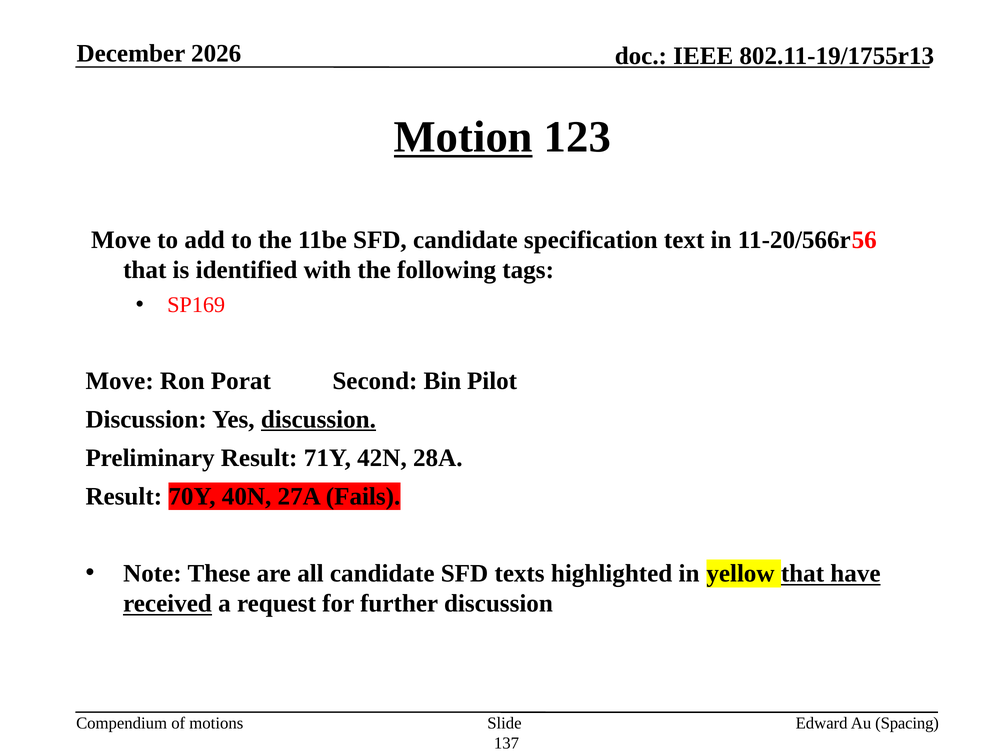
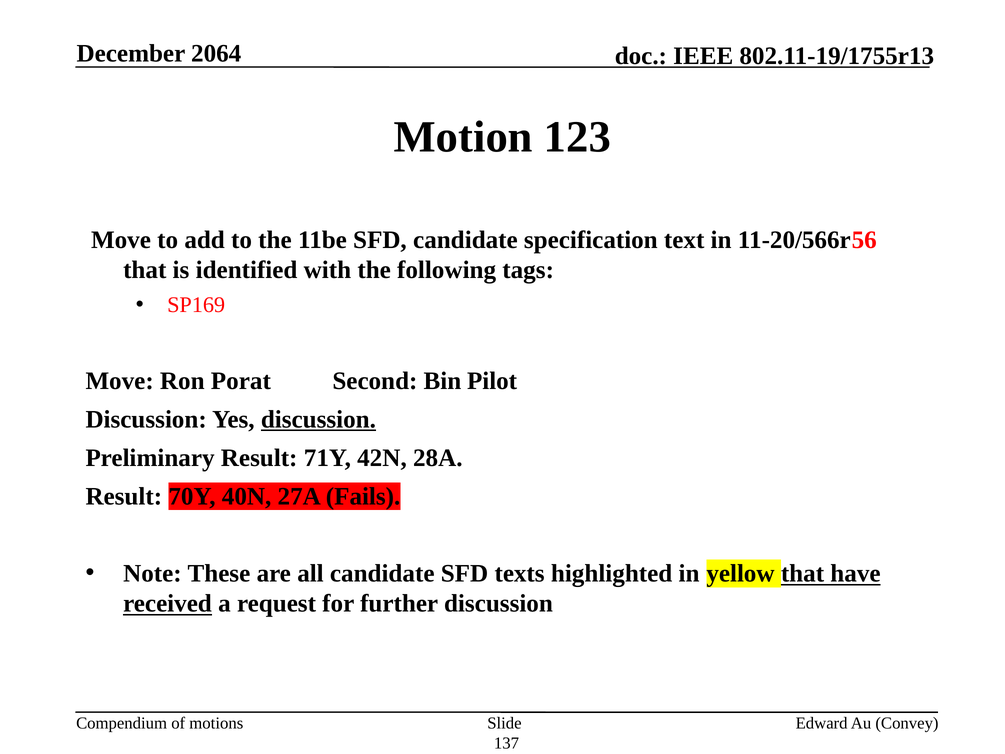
2026: 2026 -> 2064
Motion underline: present -> none
Spacing: Spacing -> Convey
